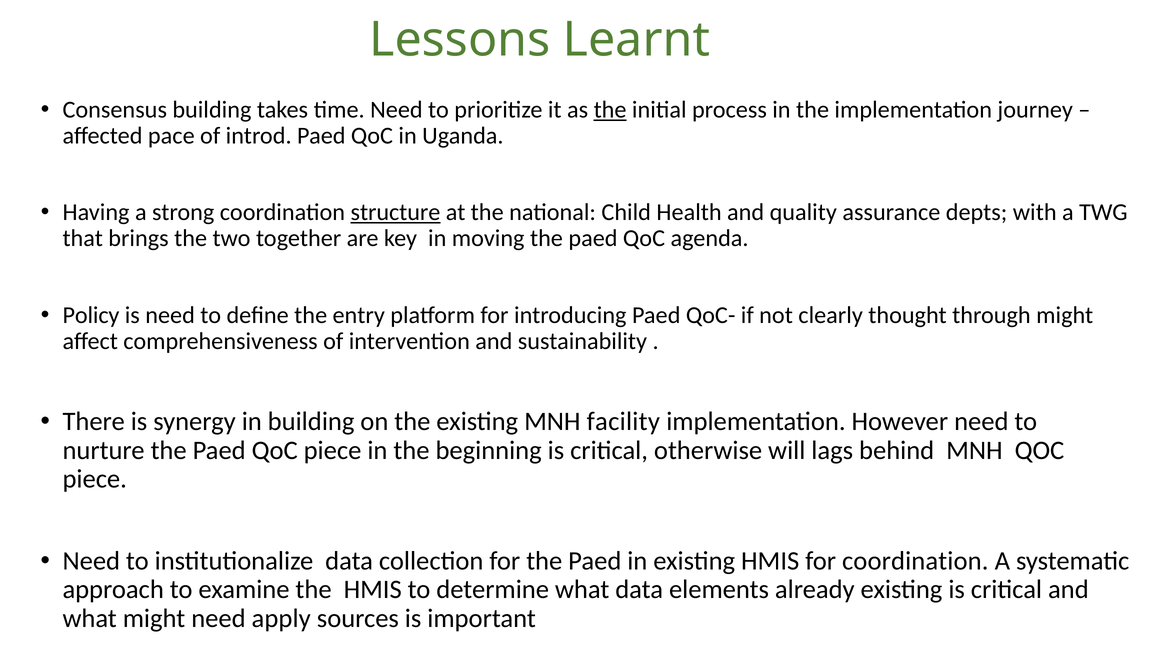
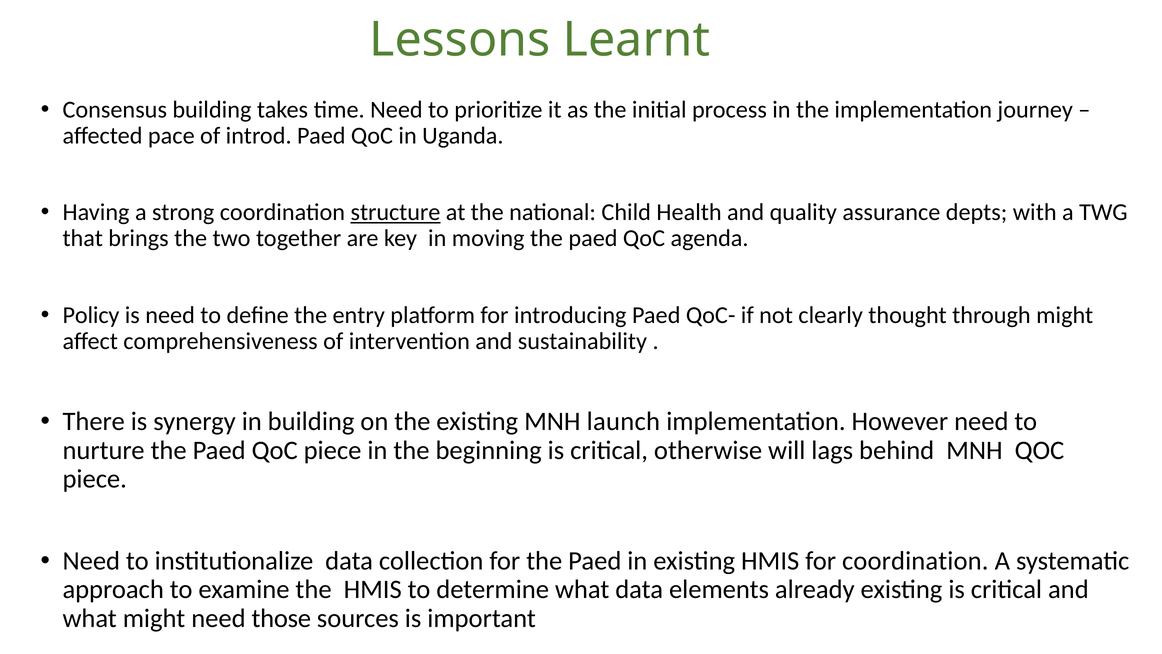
the at (610, 110) underline: present -> none
facility: facility -> launch
apply: apply -> those
